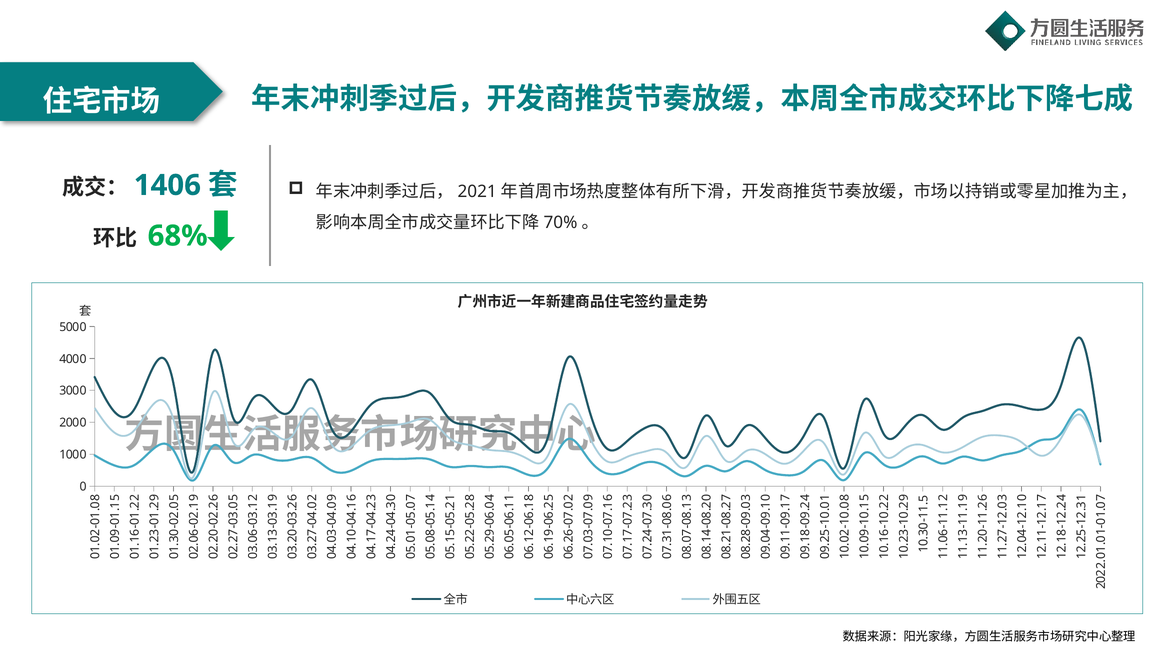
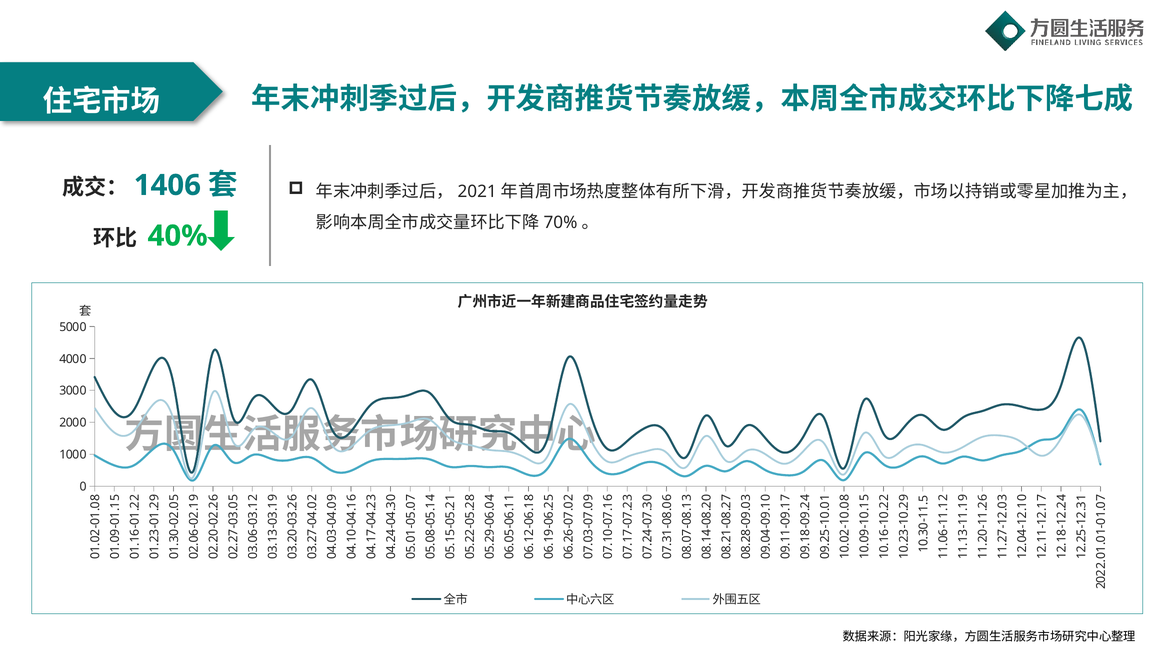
68%: 68% -> 40%
